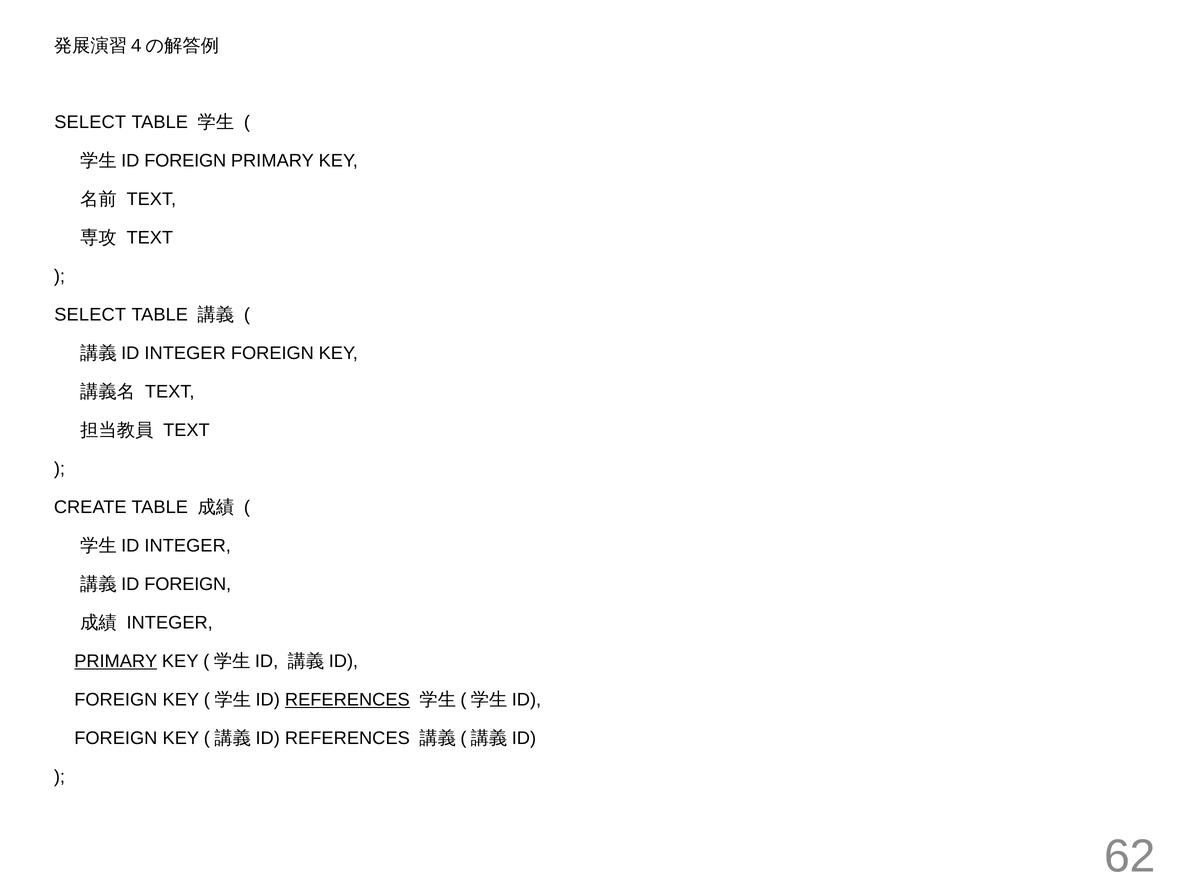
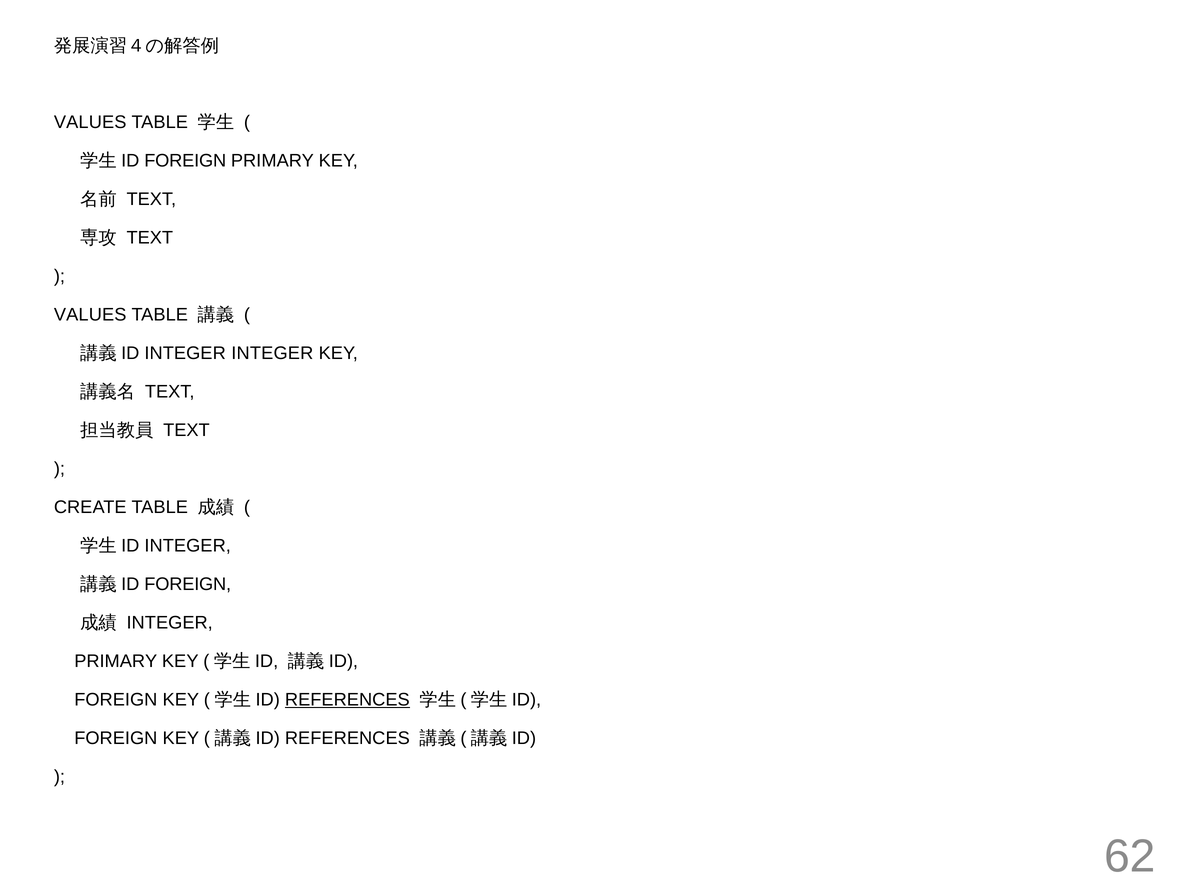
SELECT at (90, 123): SELECT -> VALUES
SELECT at (90, 315): SELECT -> VALUES
INTEGER FOREIGN: FOREIGN -> INTEGER
PRIMARY at (116, 662) underline: present -> none
